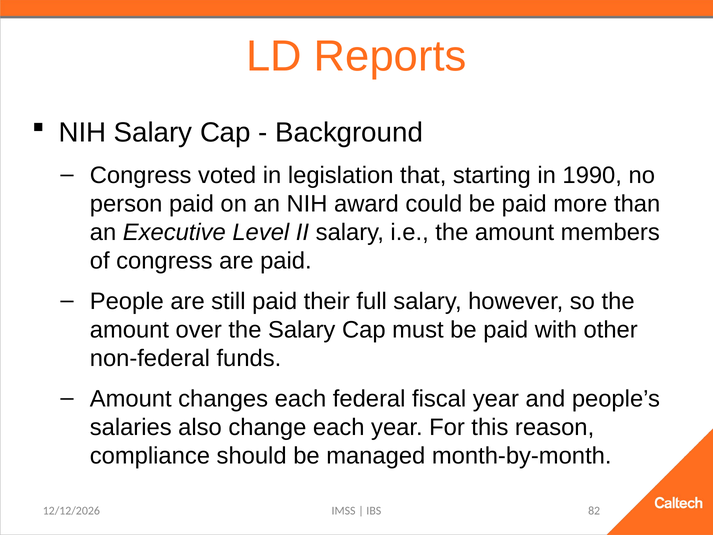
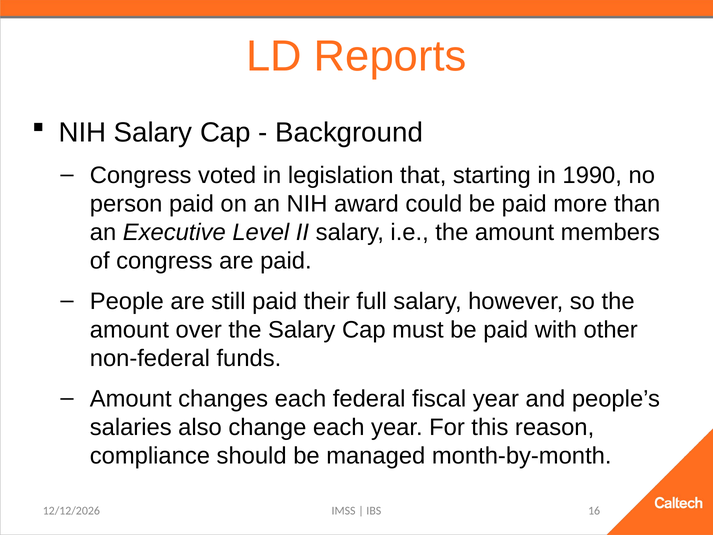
82: 82 -> 16
